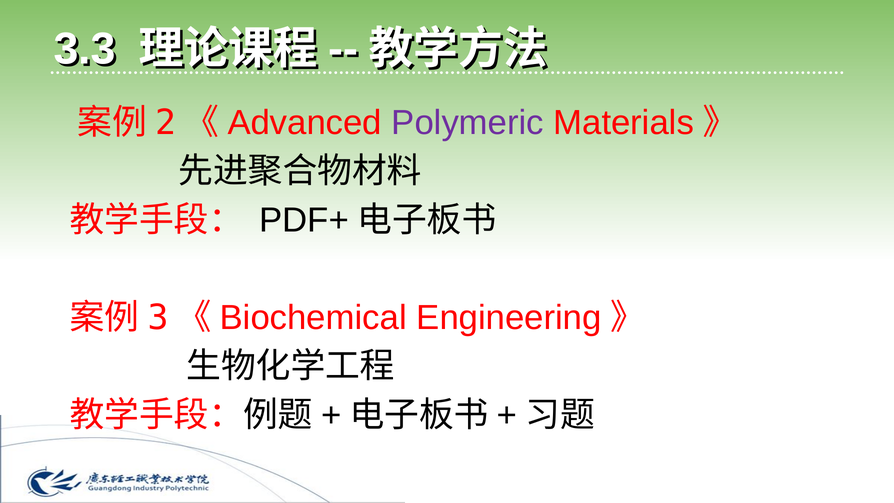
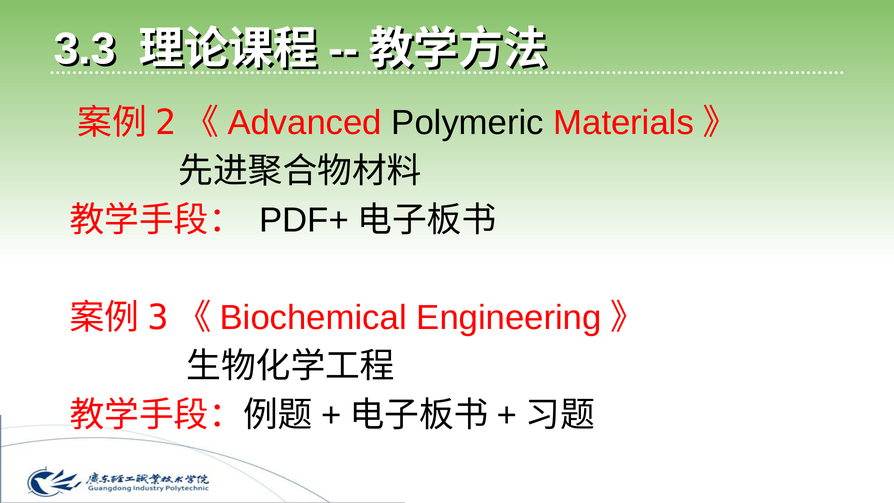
Polymeric colour: purple -> black
